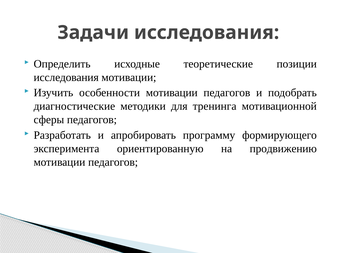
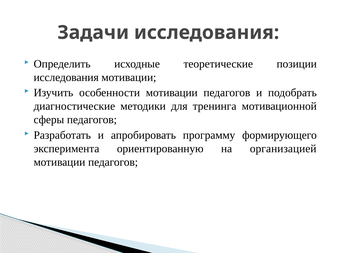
продвижению: продвижению -> организацией
